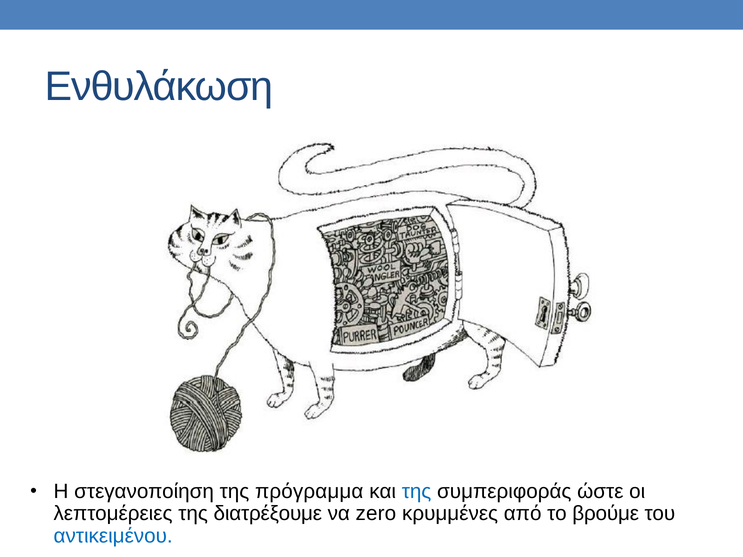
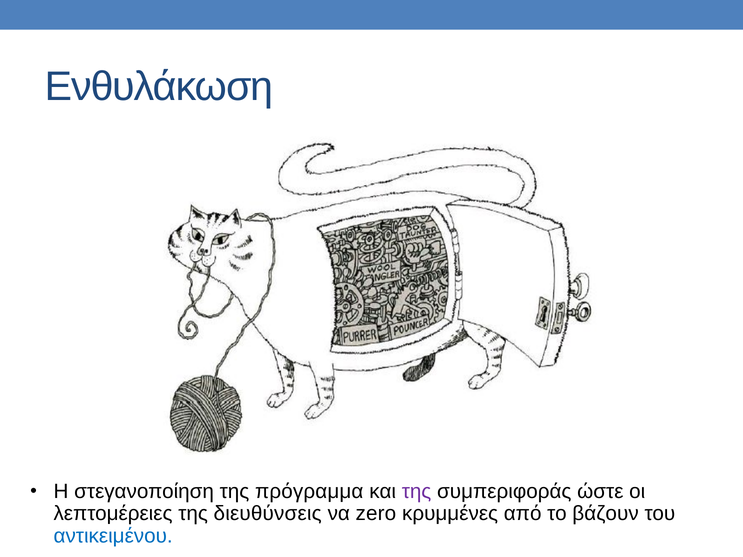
της at (417, 492) colour: blue -> purple
διατρέξουμε: διατρέξουμε -> διευθύνσεις
βρούμε: βρούμε -> βάζουν
